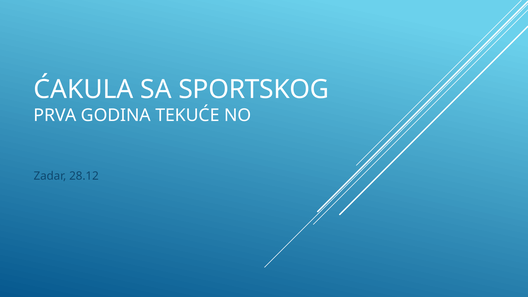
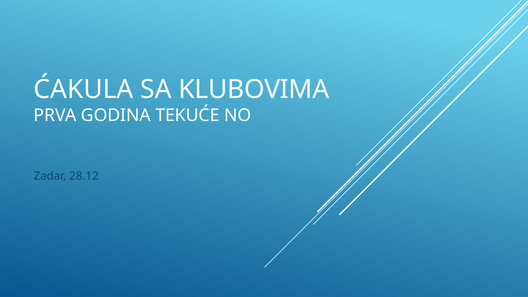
SPORTSKOG: SPORTSKOG -> KLUBOVIMA
